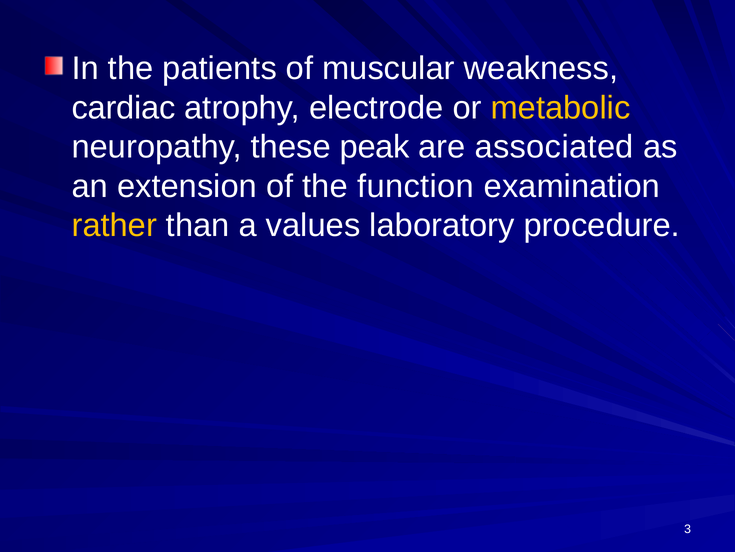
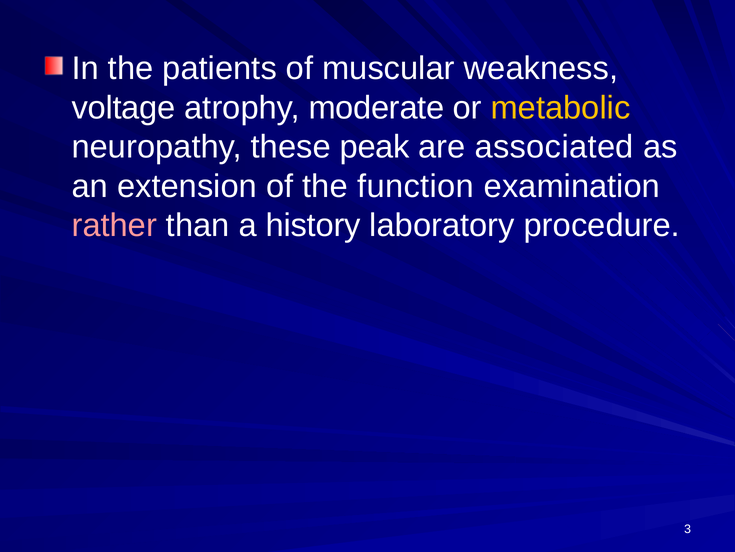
cardiac: cardiac -> voltage
electrode: electrode -> moderate
rather colour: yellow -> pink
values: values -> history
